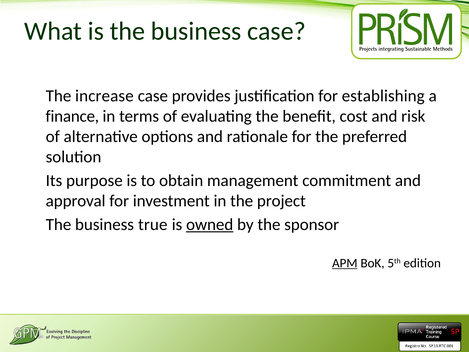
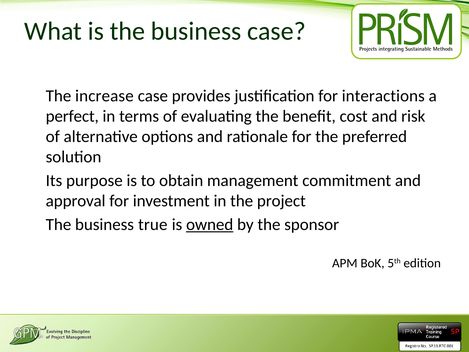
establishing: establishing -> interactions
finance: finance -> perfect
APM underline: present -> none
